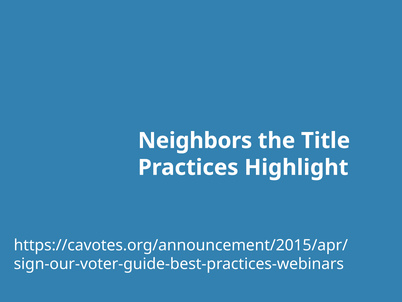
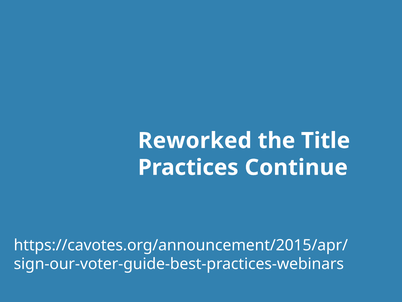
Neighbors: Neighbors -> Reworked
Highlight: Highlight -> Continue
